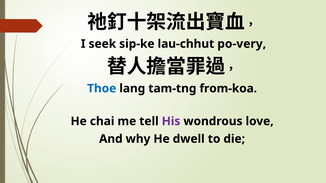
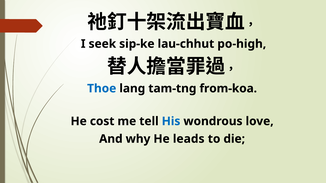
po-very: po-very -> po-high
chai: chai -> cost
His colour: purple -> blue
dwell: dwell -> leads
